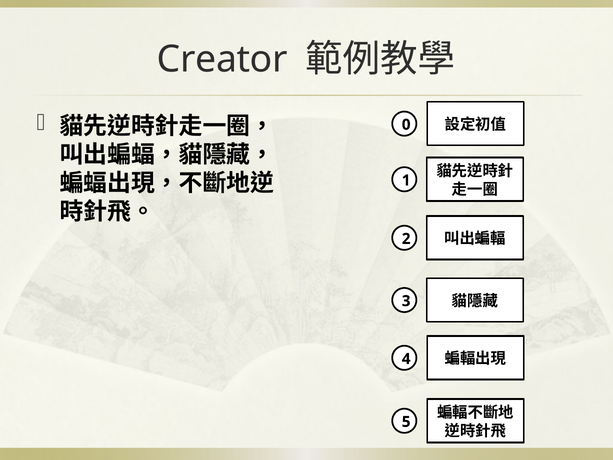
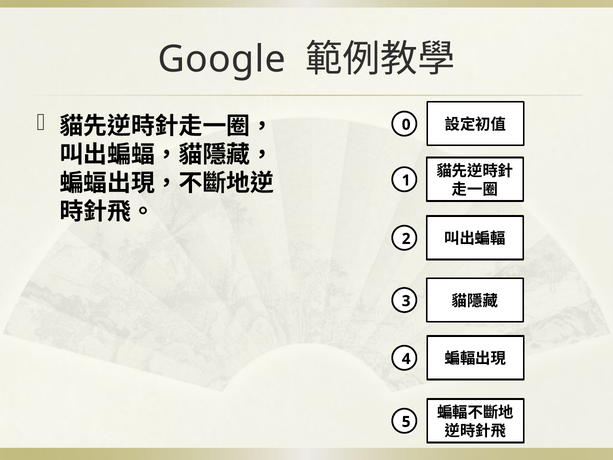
Creator: Creator -> Google
